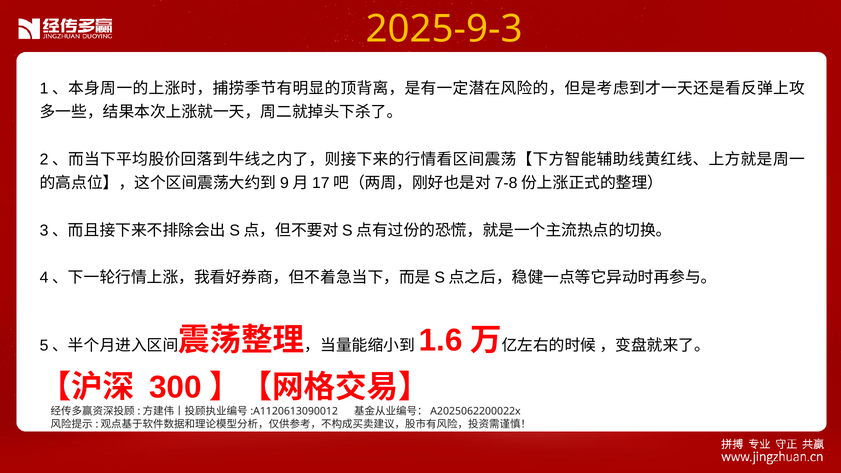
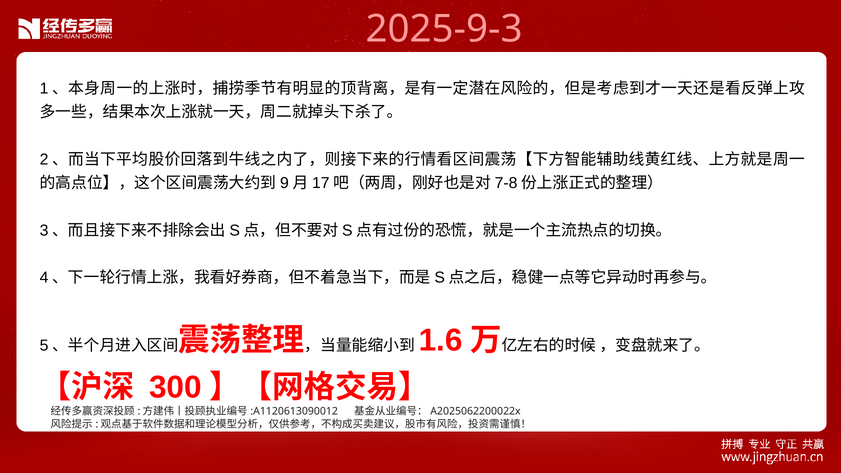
2025-9-3 colour: yellow -> pink
